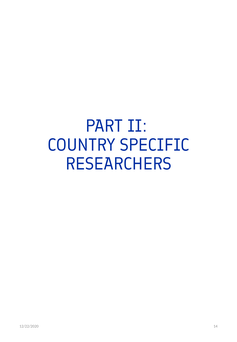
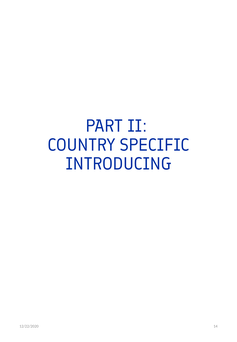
RESEARCHERS: RESEARCHERS -> INTRODUCING
